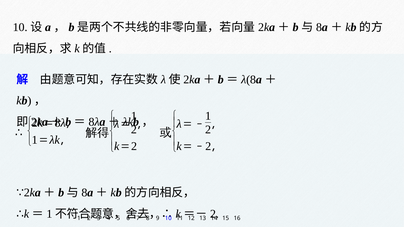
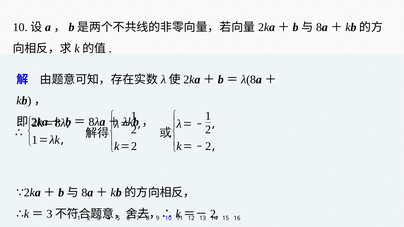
1 at (49, 214): 1 -> 3
